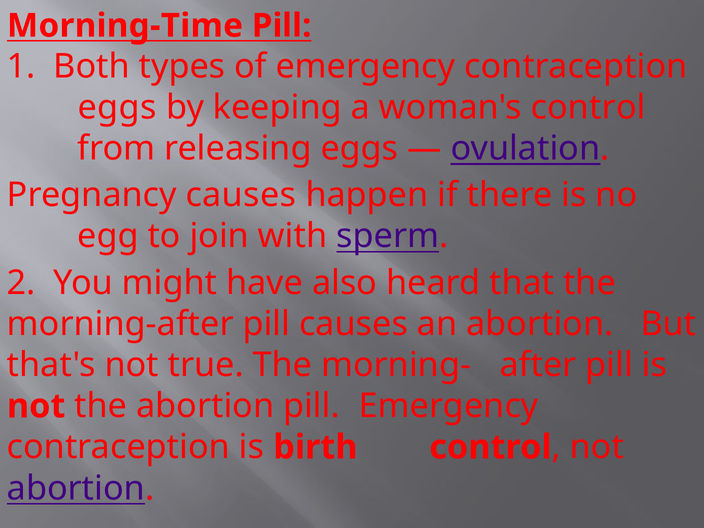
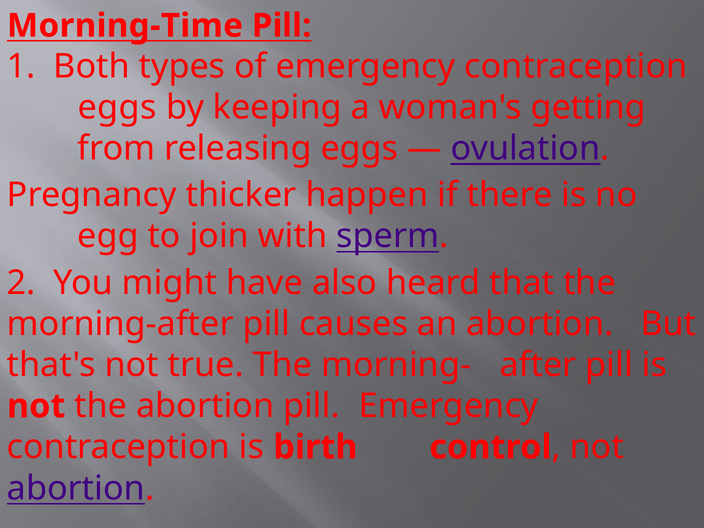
woman's control: control -> getting
Pregnancy causes: causes -> thicker
